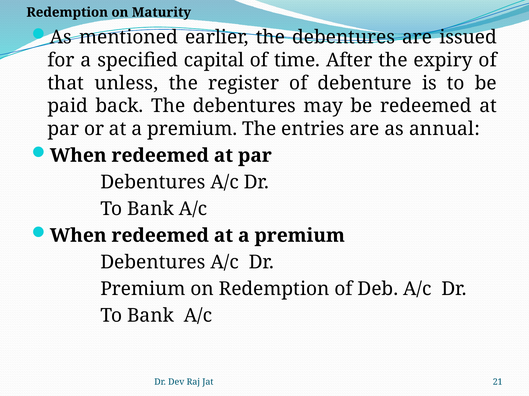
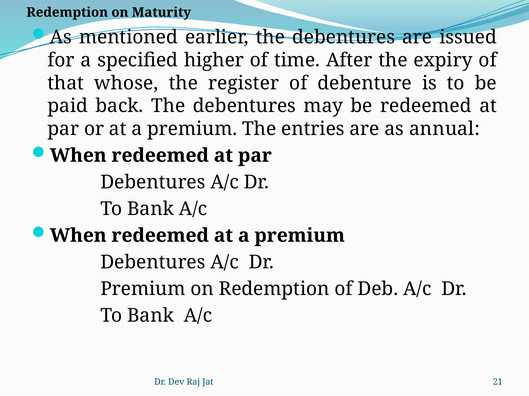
capital: capital -> higher
unless: unless -> whose
